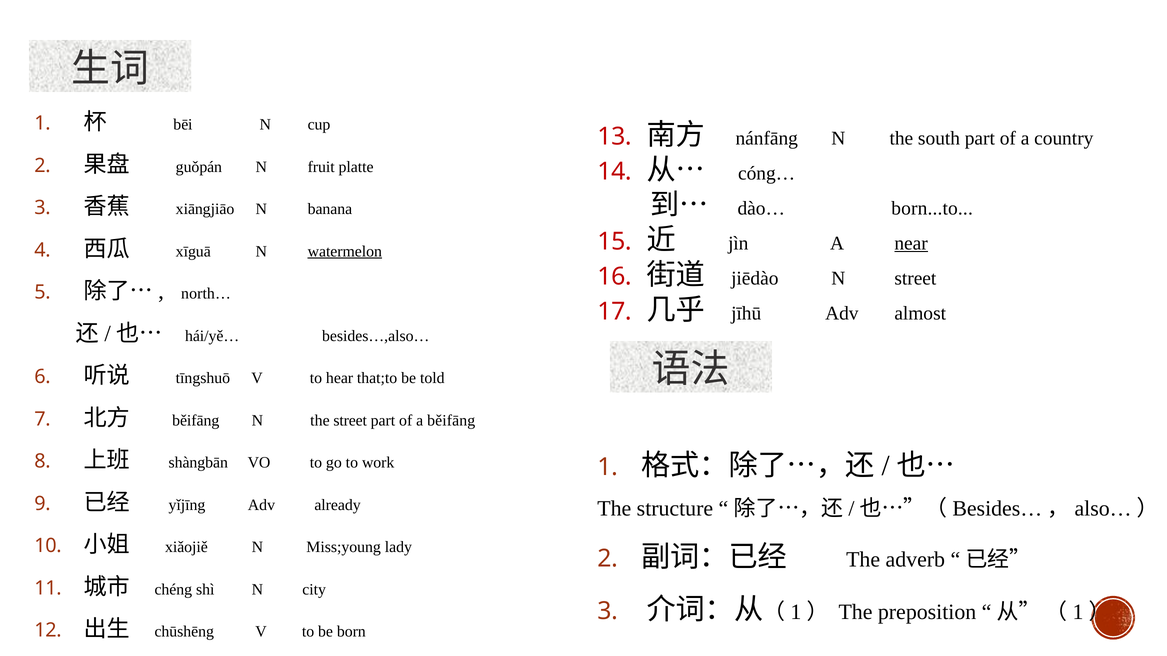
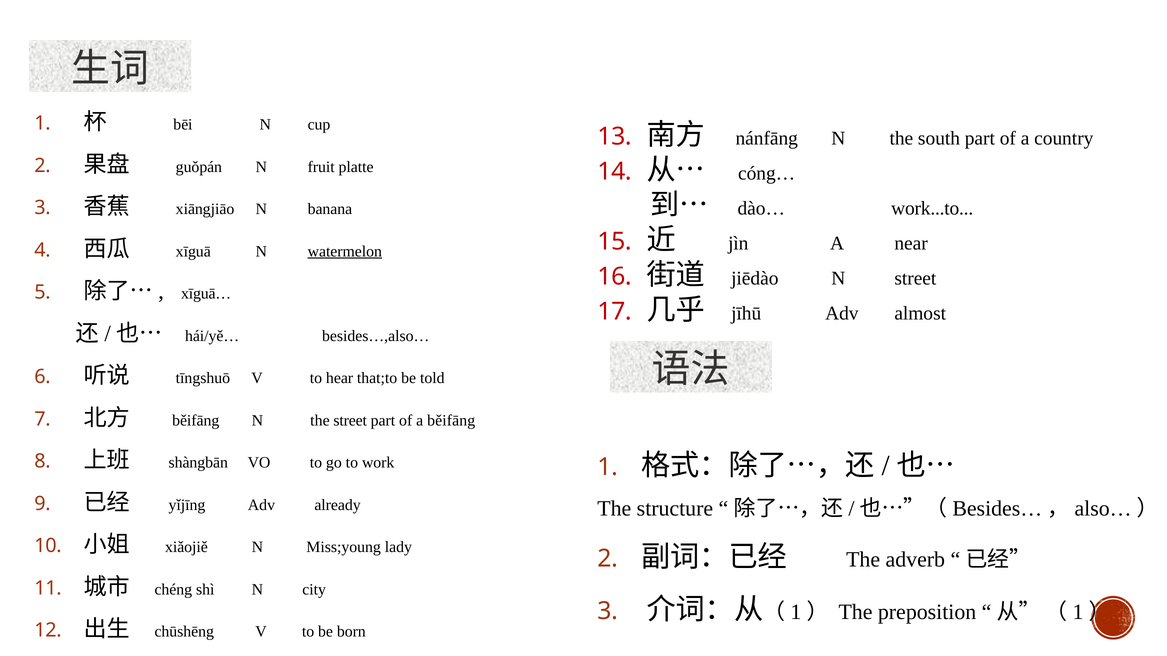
born...to: born...to -> work...to
near underline: present -> none
north…: north… -> xīguā…
